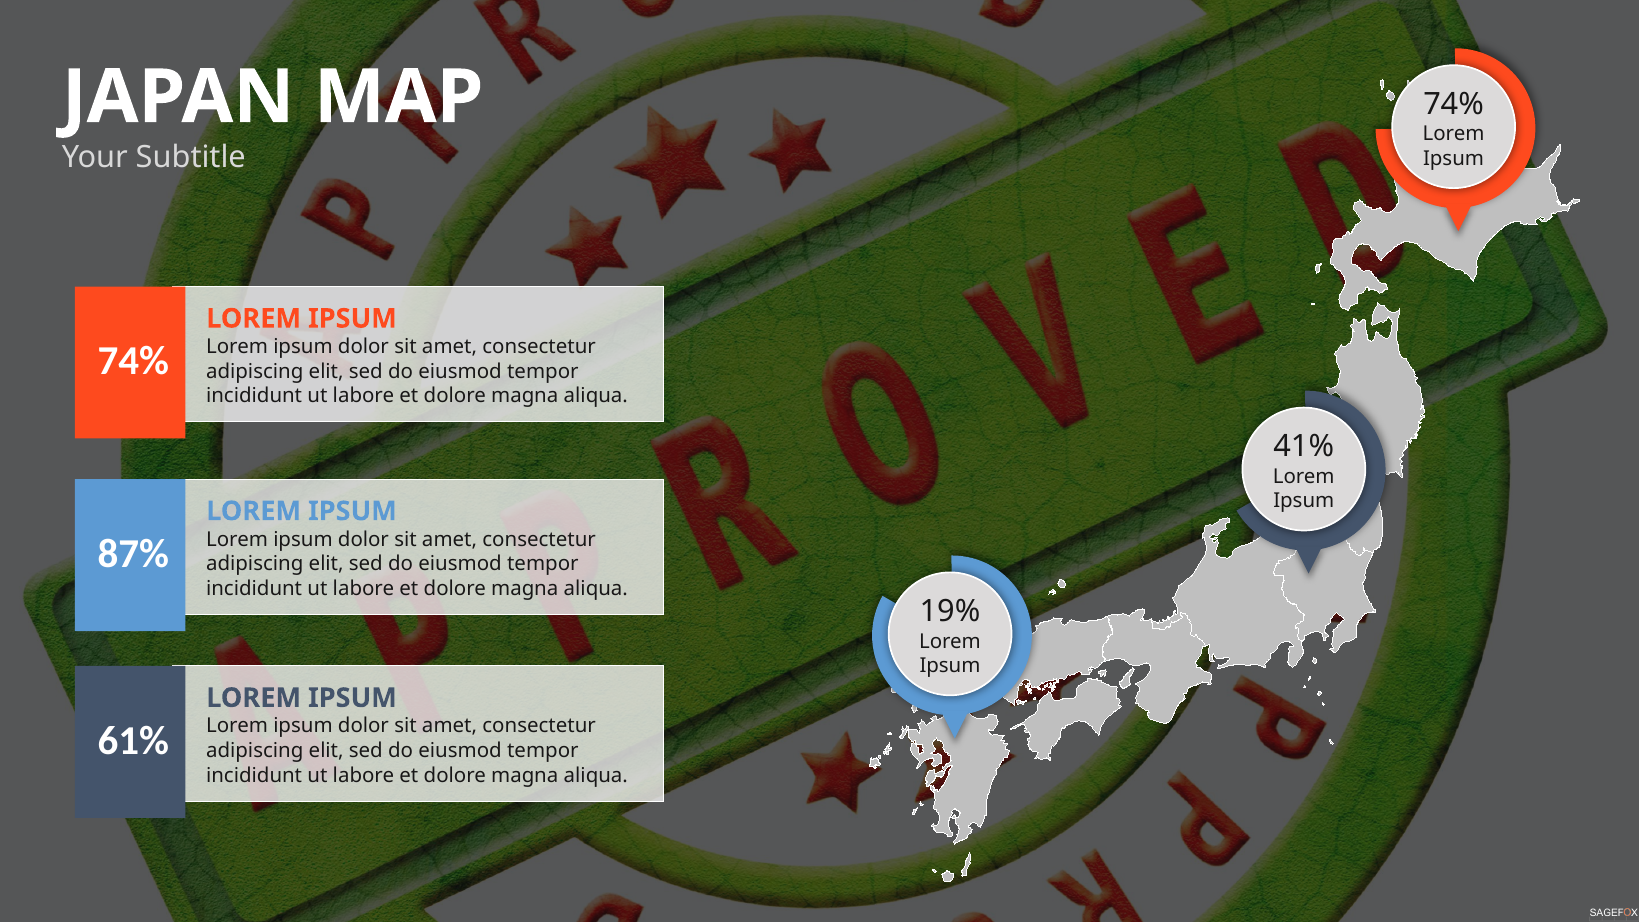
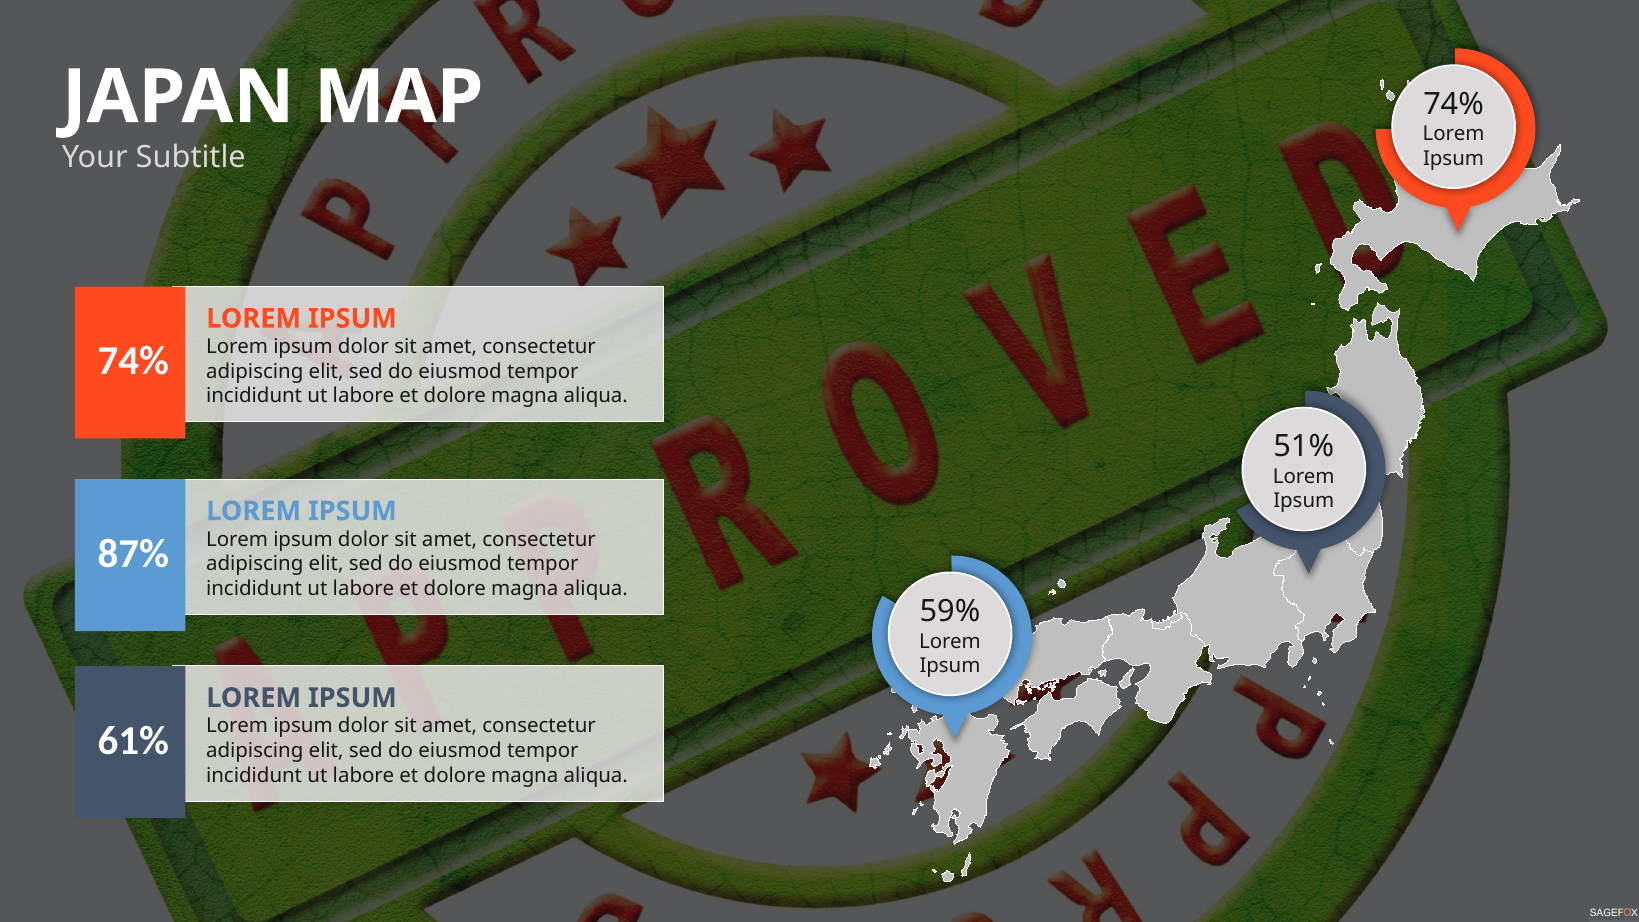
41%: 41% -> 51%
19%: 19% -> 59%
